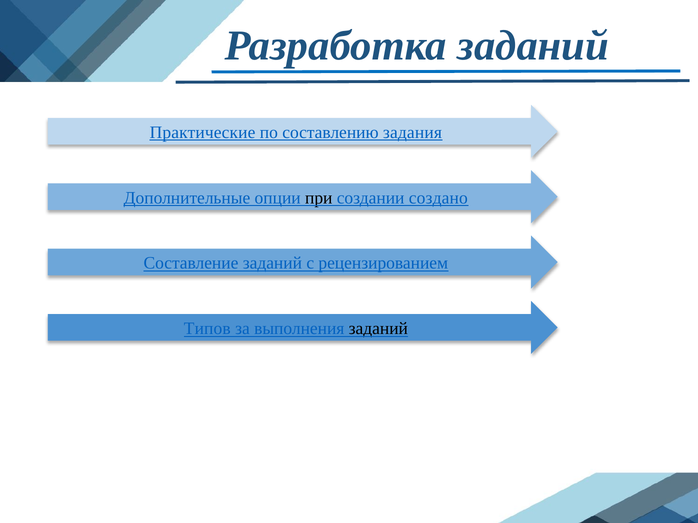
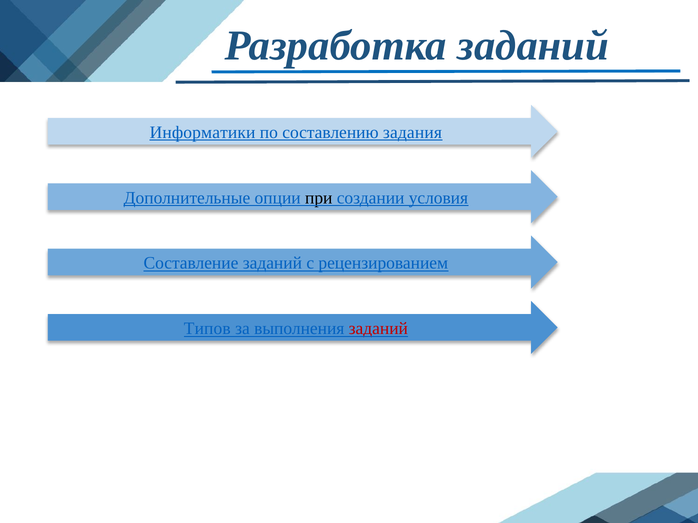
Практические: Практические -> Информатики
создано: создано -> условия
заданий at (378, 329) colour: black -> red
